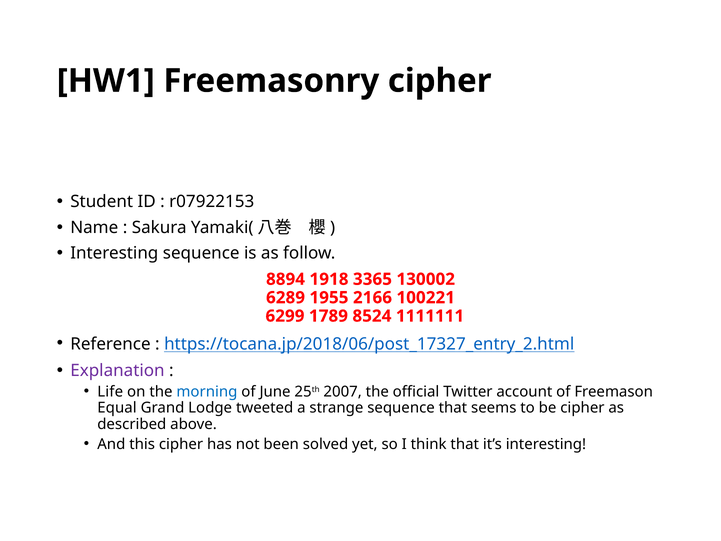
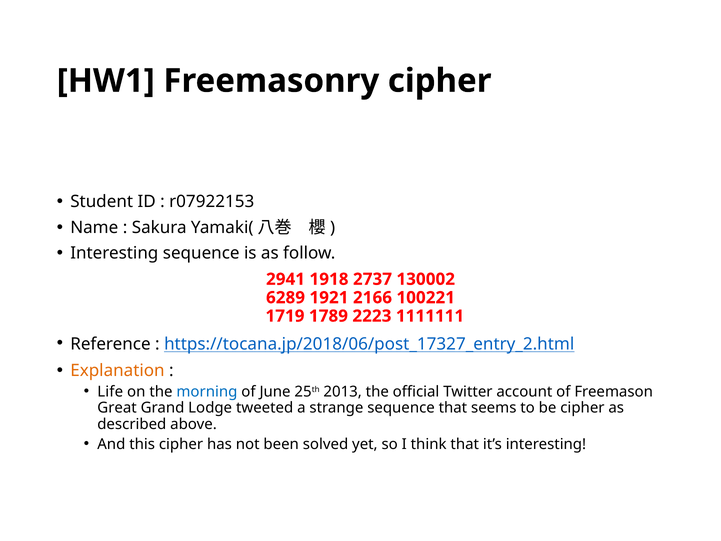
8894: 8894 -> 2941
3365: 3365 -> 2737
1955: 1955 -> 1921
6299: 6299 -> 1719
8524: 8524 -> 2223
Explanation colour: purple -> orange
2007: 2007 -> 2013
Equal: Equal -> Great
